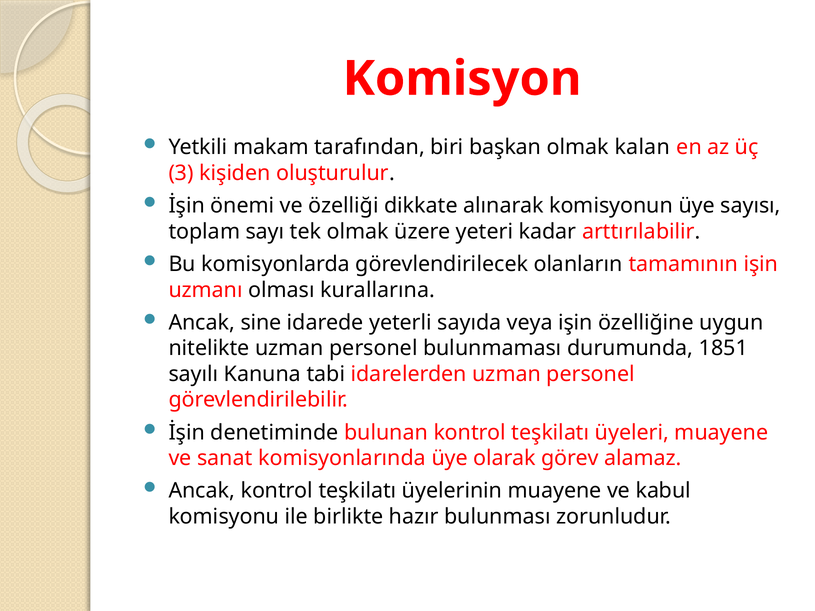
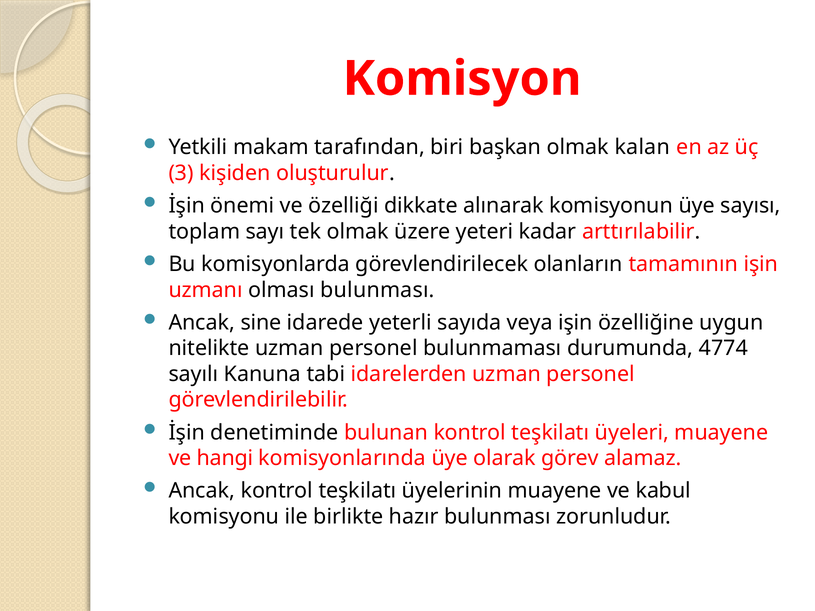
olması kurallarına: kurallarına -> bulunması
1851: 1851 -> 4774
sanat: sanat -> hangi
